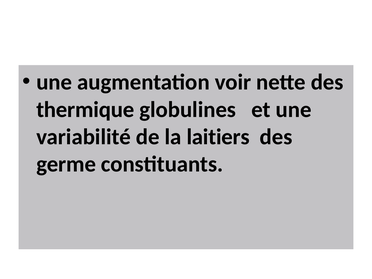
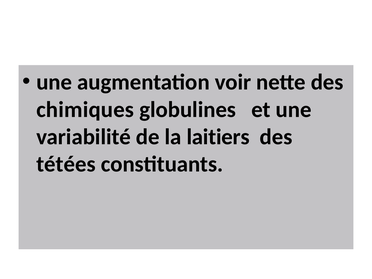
thermique: thermique -> chimiques
germe: germe -> tétées
